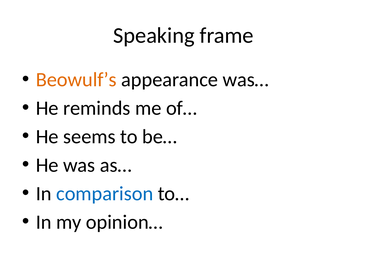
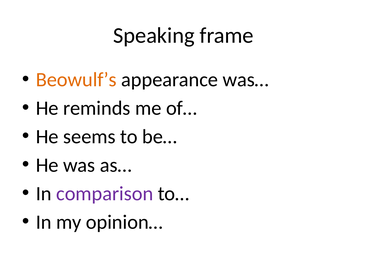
comparison colour: blue -> purple
